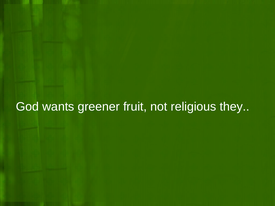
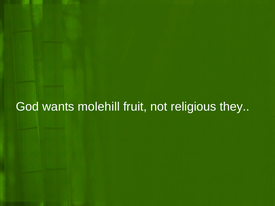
greener: greener -> molehill
